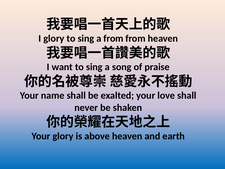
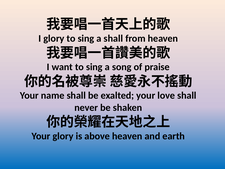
a from: from -> shall
